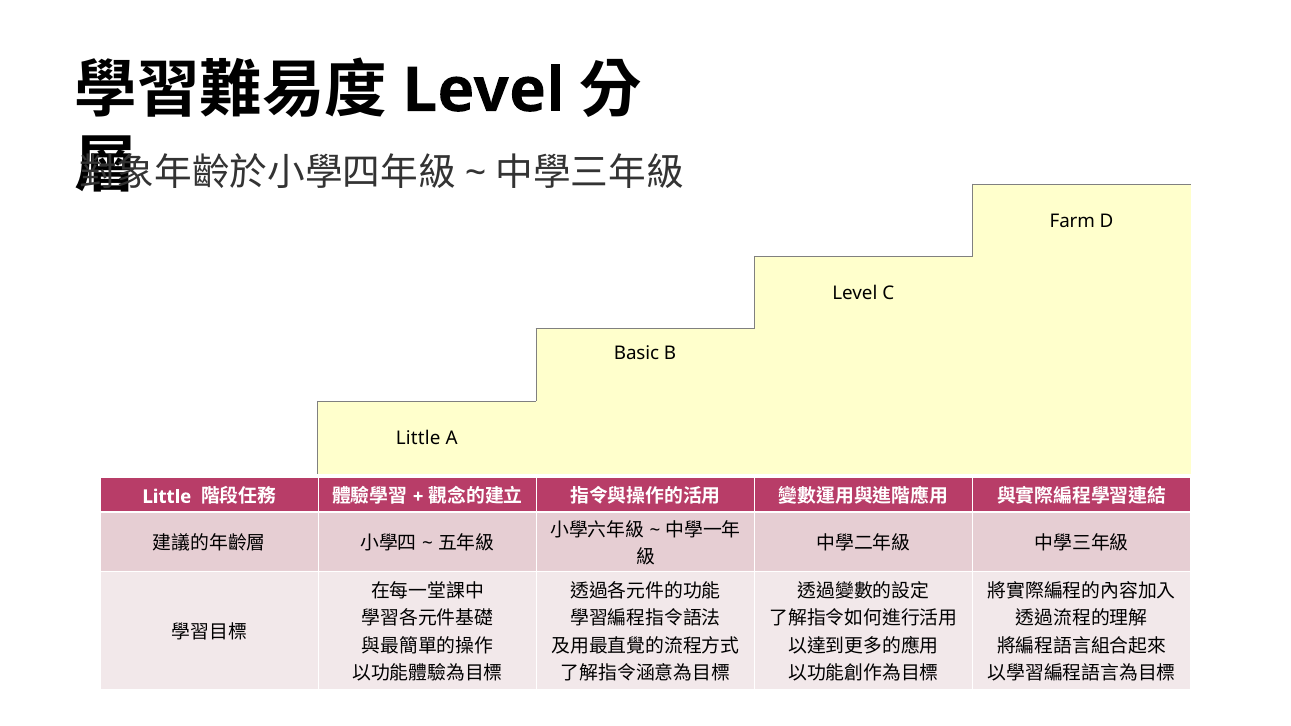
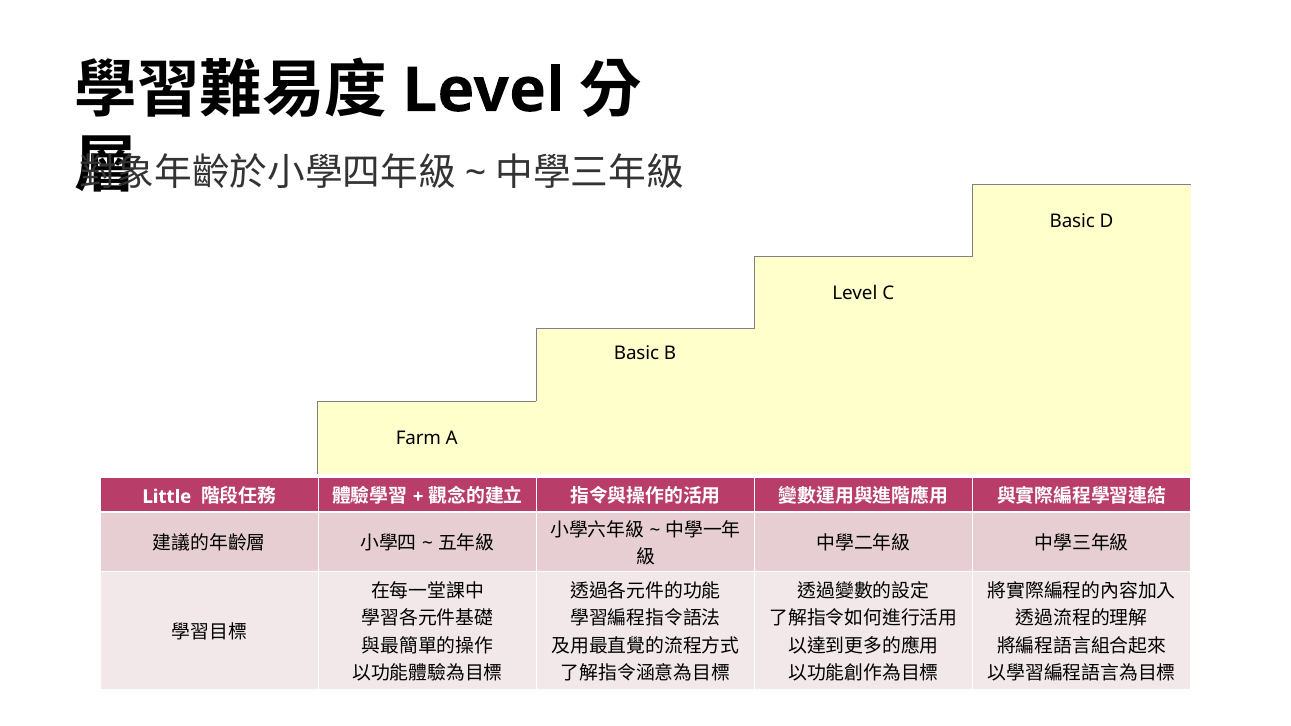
Farm at (1072, 221): Farm -> Basic
Little at (418, 438): Little -> Farm
